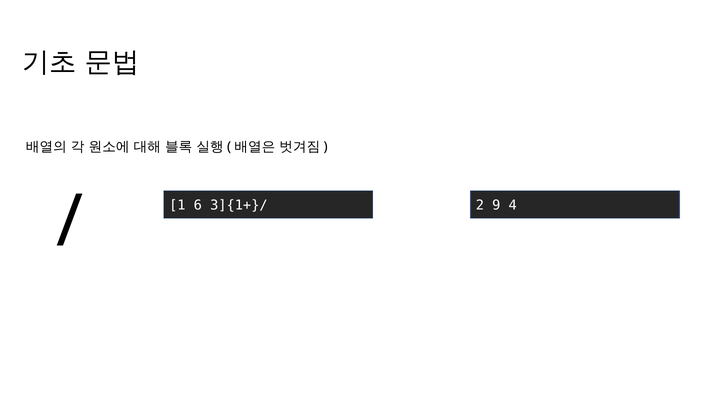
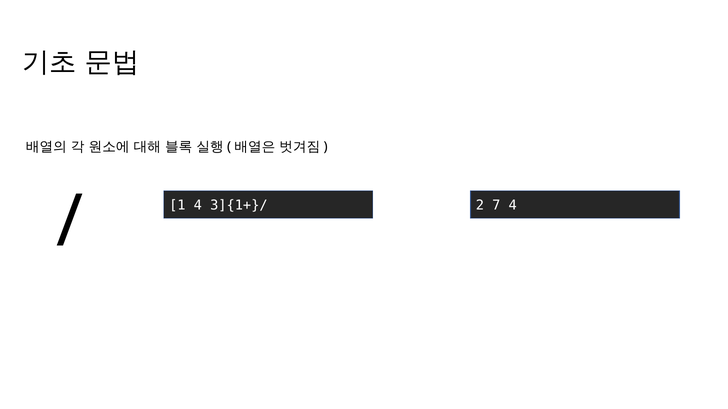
1 6: 6 -> 4
9: 9 -> 7
